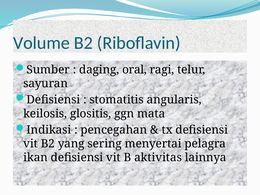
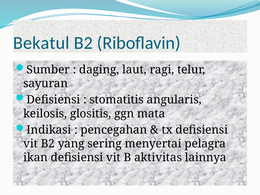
Volume: Volume -> Bekatul
oral: oral -> laut
